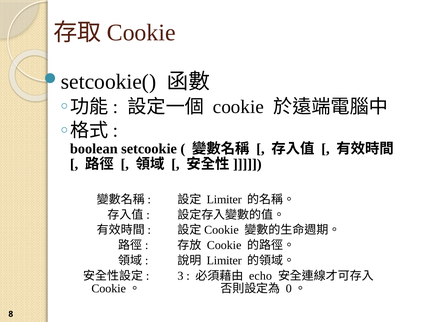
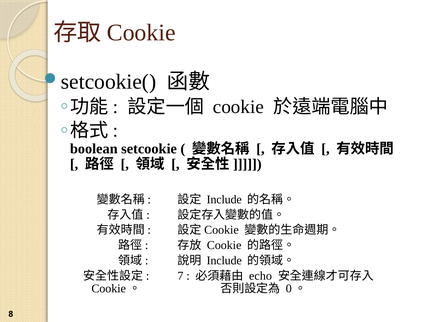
Limiter at (224, 200): Limiter -> Include
Limiter at (224, 261): Limiter -> Include
3: 3 -> 7
